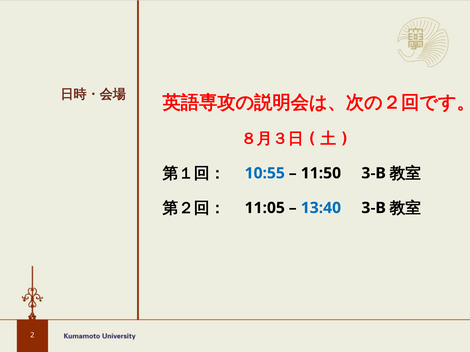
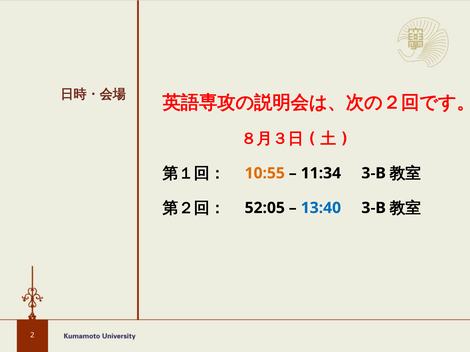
10:55 colour: blue -> orange
11:50: 11:50 -> 11:34
11:05: 11:05 -> 52:05
